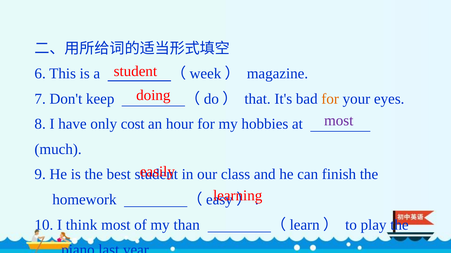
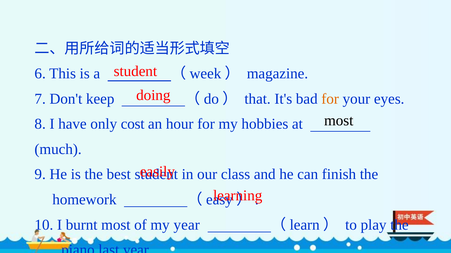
most at (339, 121) colour: purple -> black
think: think -> burnt
my than: than -> year
